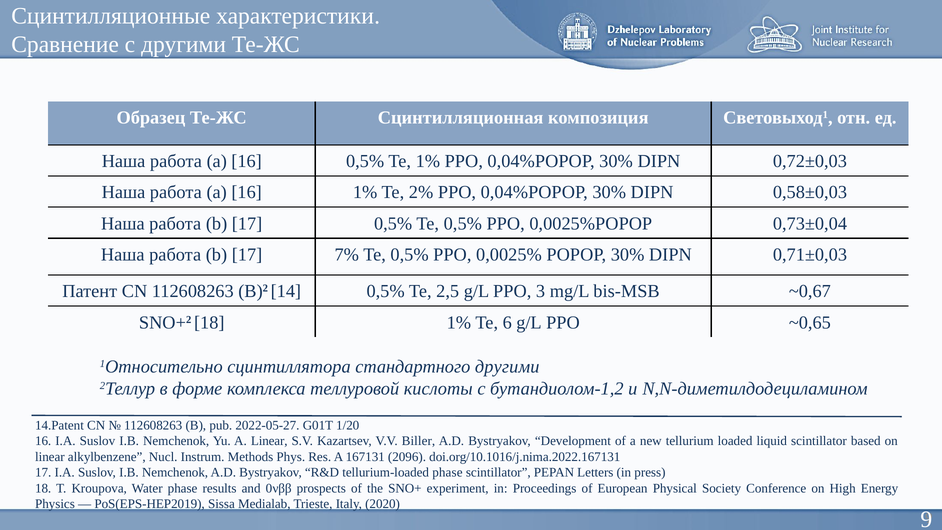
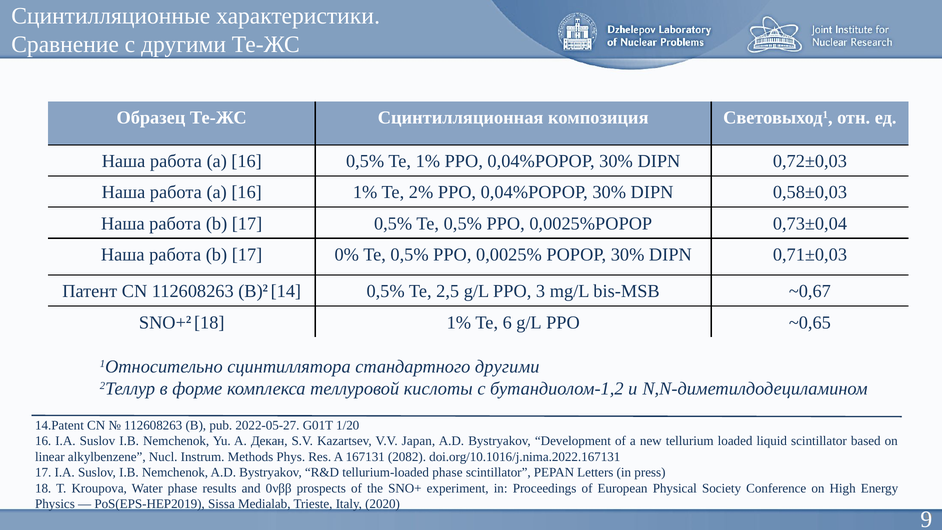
7%: 7% -> 0%
A Linear: Linear -> Декан
Biller: Biller -> Japan
2096: 2096 -> 2082
